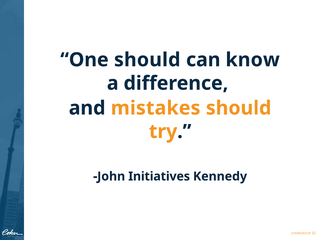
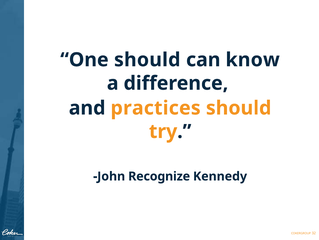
mistakes: mistakes -> practices
Initiatives: Initiatives -> Recognize
